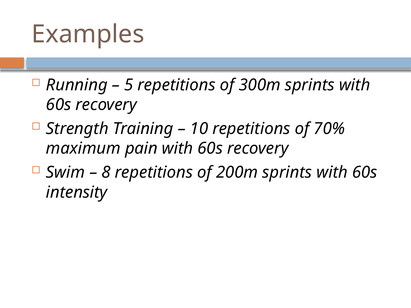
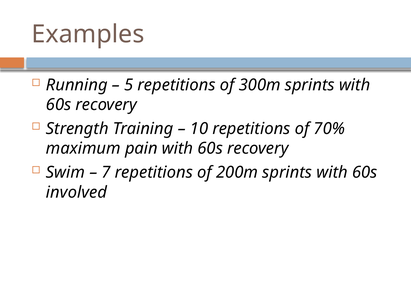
8: 8 -> 7
intensity: intensity -> involved
